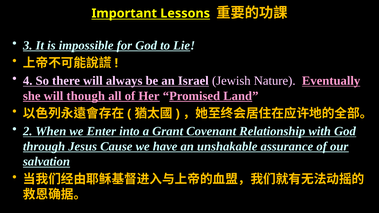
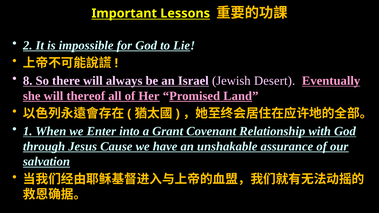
3: 3 -> 2
4: 4 -> 8
Nature: Nature -> Desert
though: though -> thereof
2: 2 -> 1
